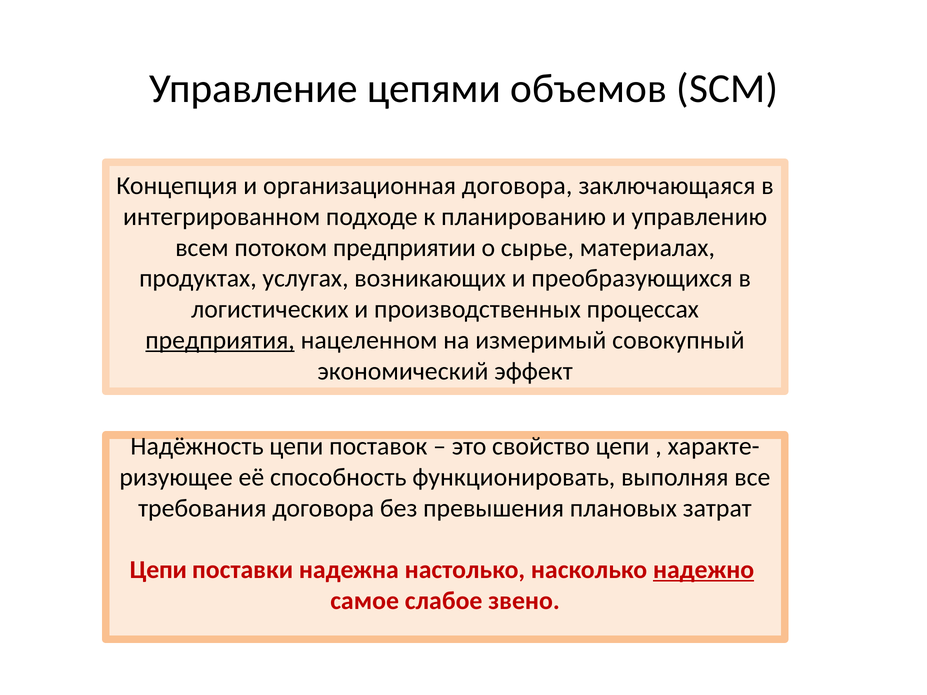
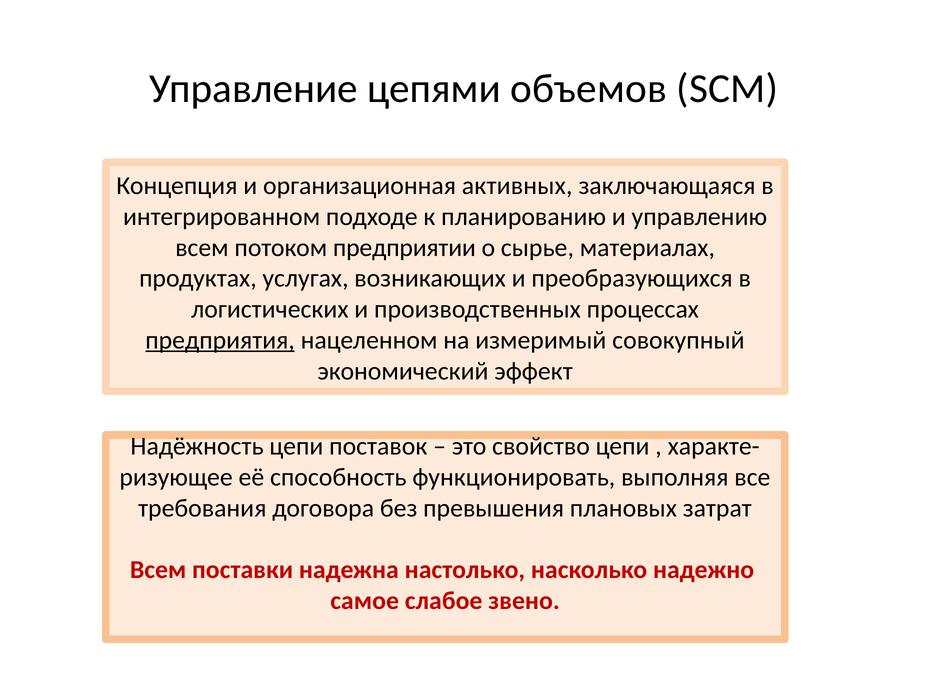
организационная договора: договора -> активных
Цепи at (158, 570): Цепи -> Всем
надежно underline: present -> none
